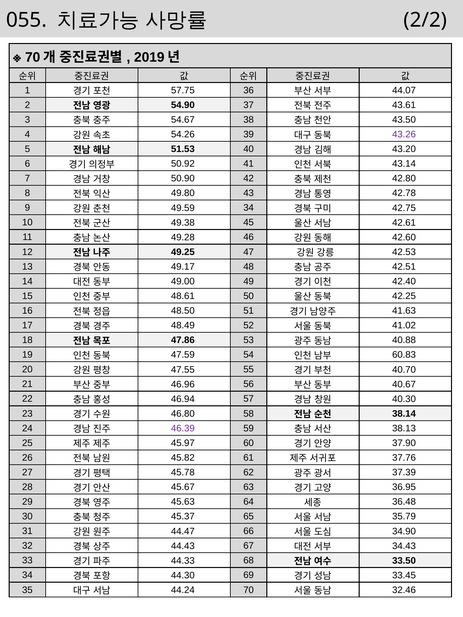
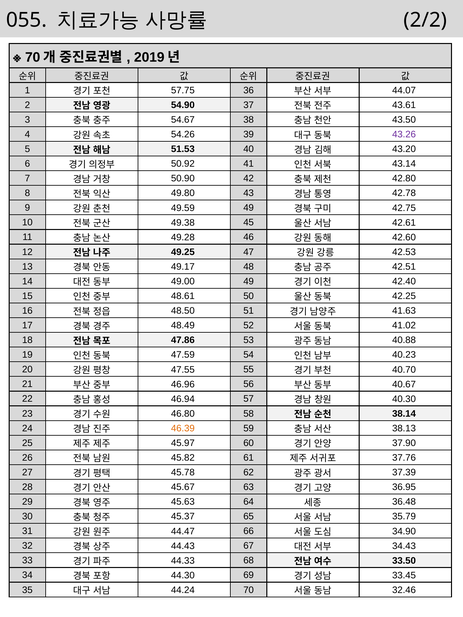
49.59 34: 34 -> 49
60.83: 60.83 -> 40.23
46.39 colour: purple -> orange
